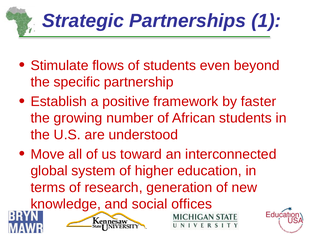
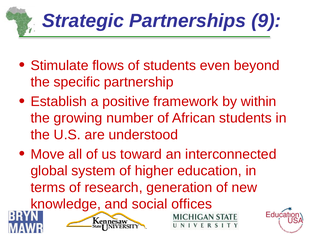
1: 1 -> 9
faster: faster -> within
